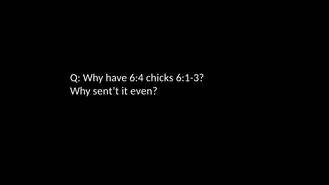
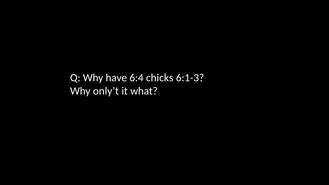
sent’t: sent’t -> only’t
even: even -> what
